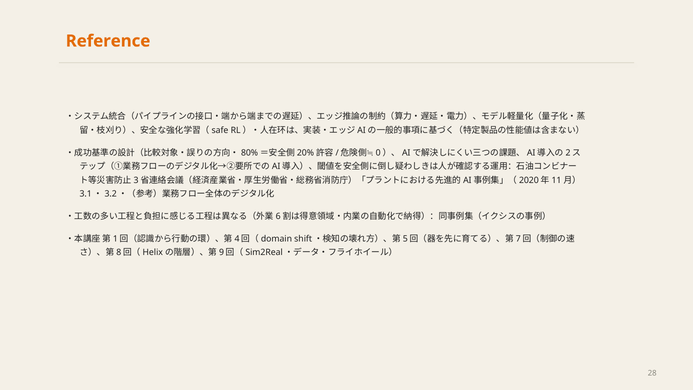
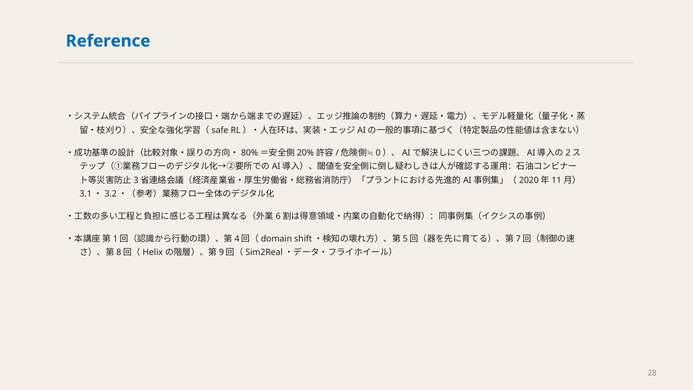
Reference colour: orange -> blue
